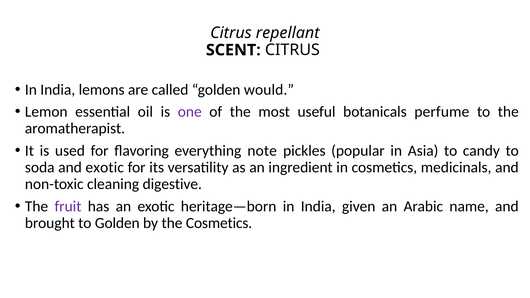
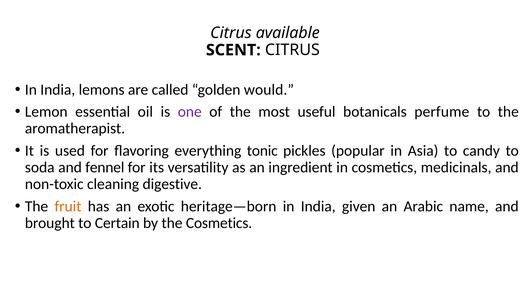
repellant: repellant -> available
note: note -> tonic
and exotic: exotic -> fennel
fruit colour: purple -> orange
to Golden: Golden -> Certain
